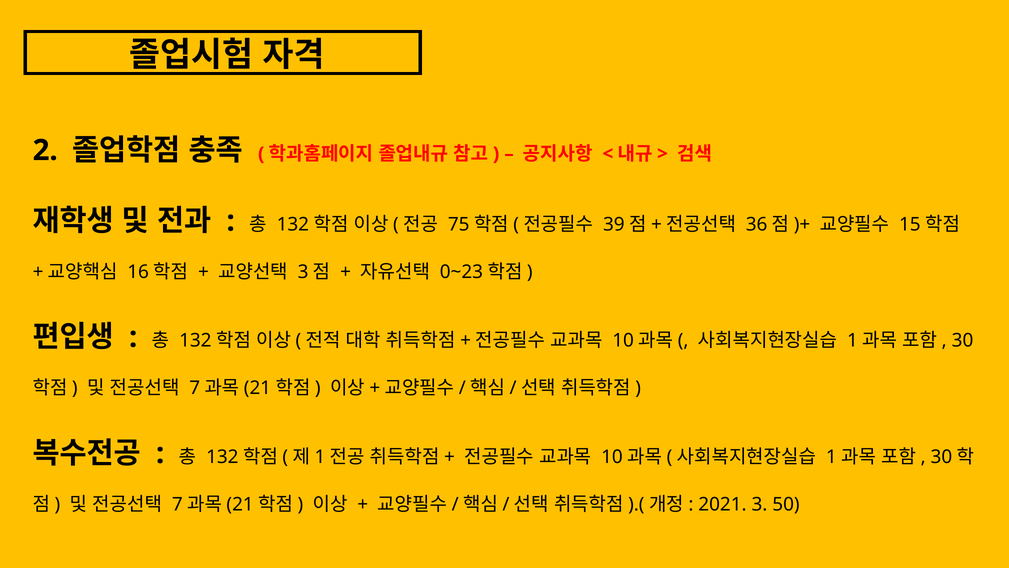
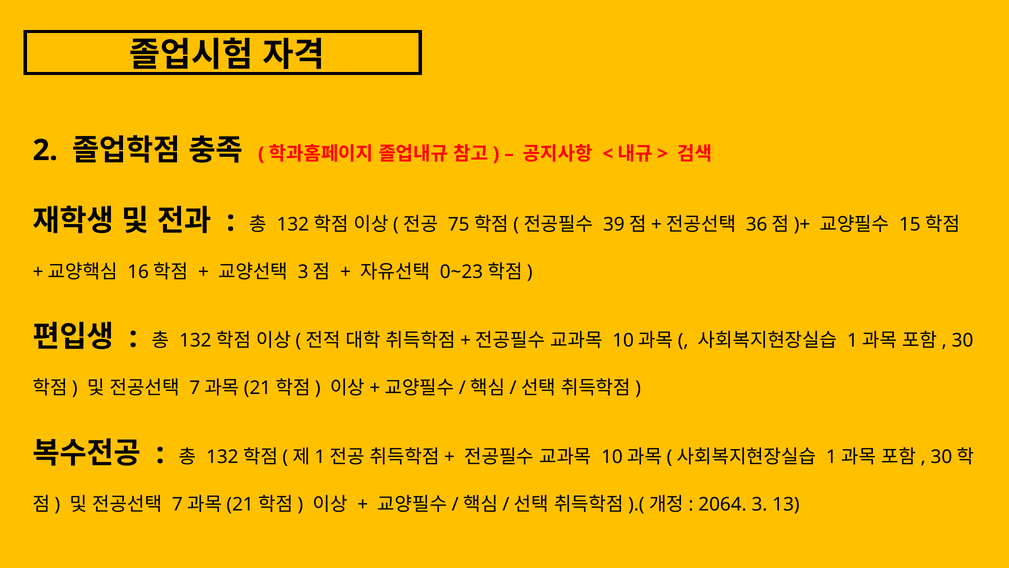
2021: 2021 -> 2064
50: 50 -> 13
